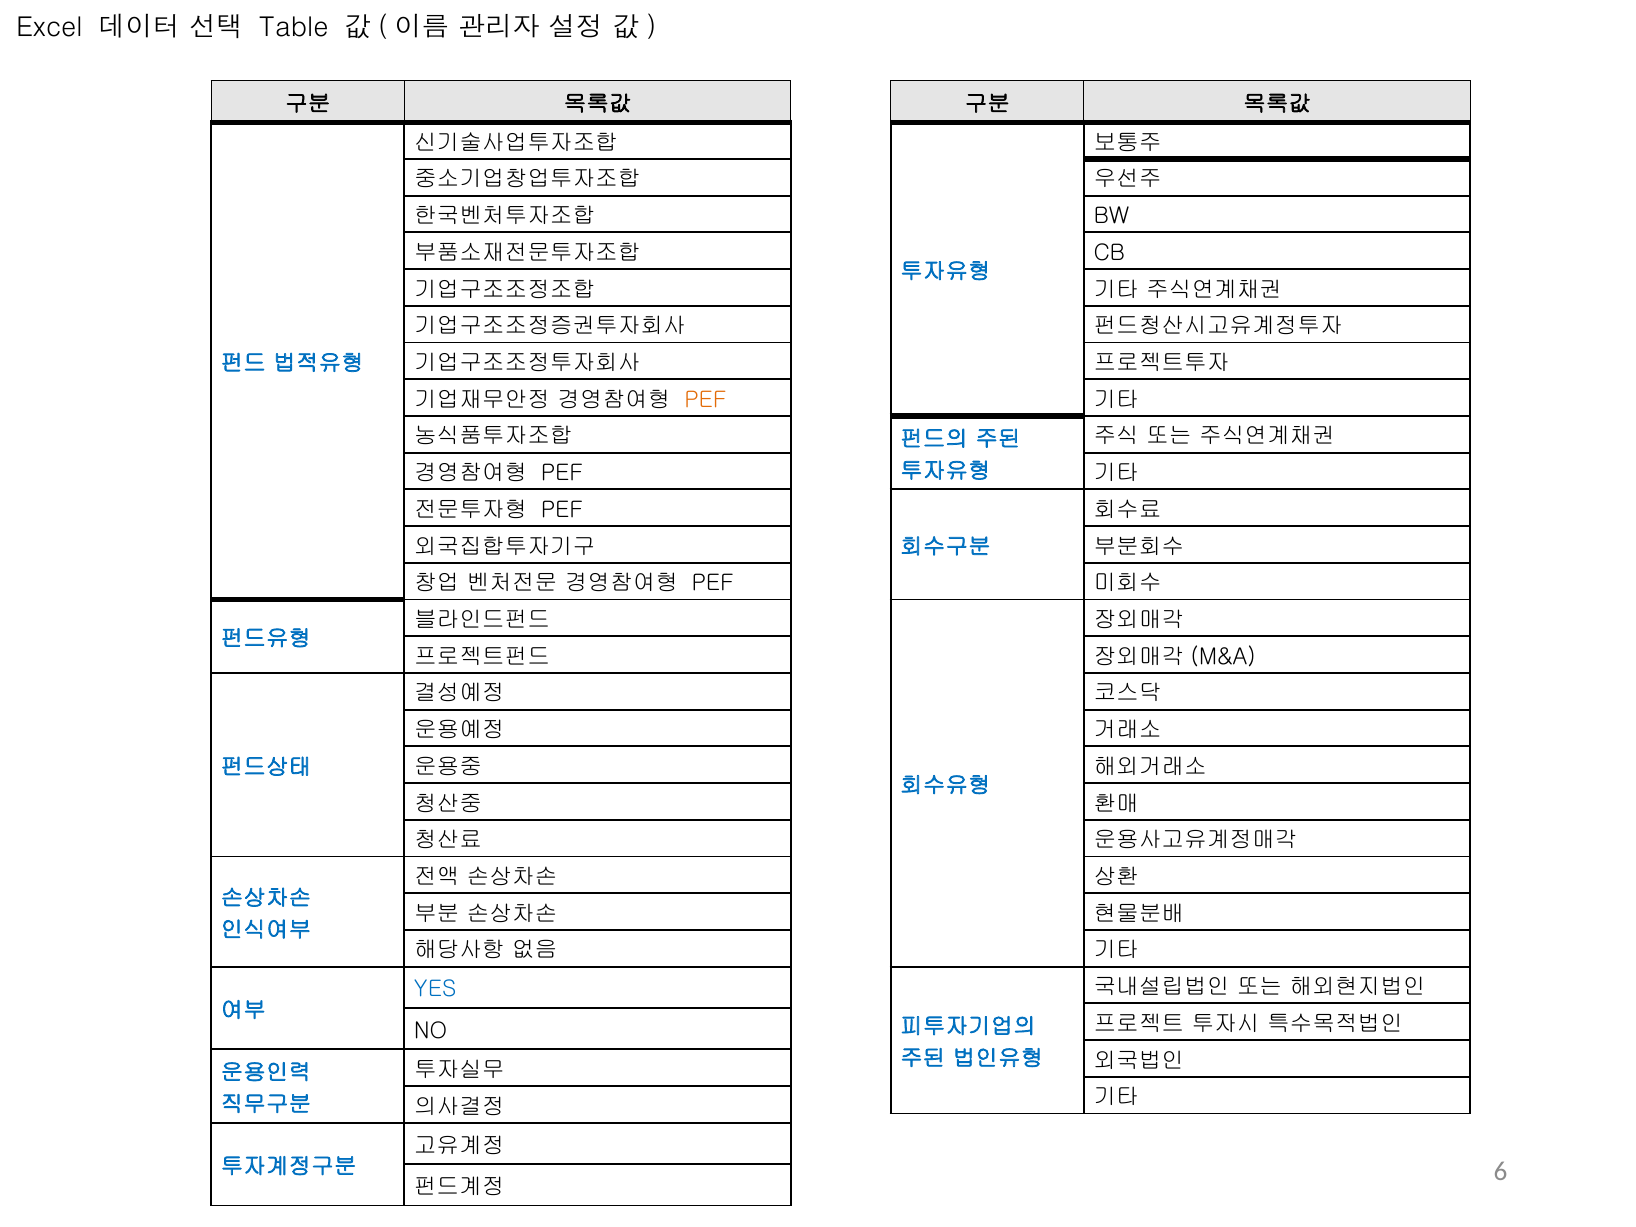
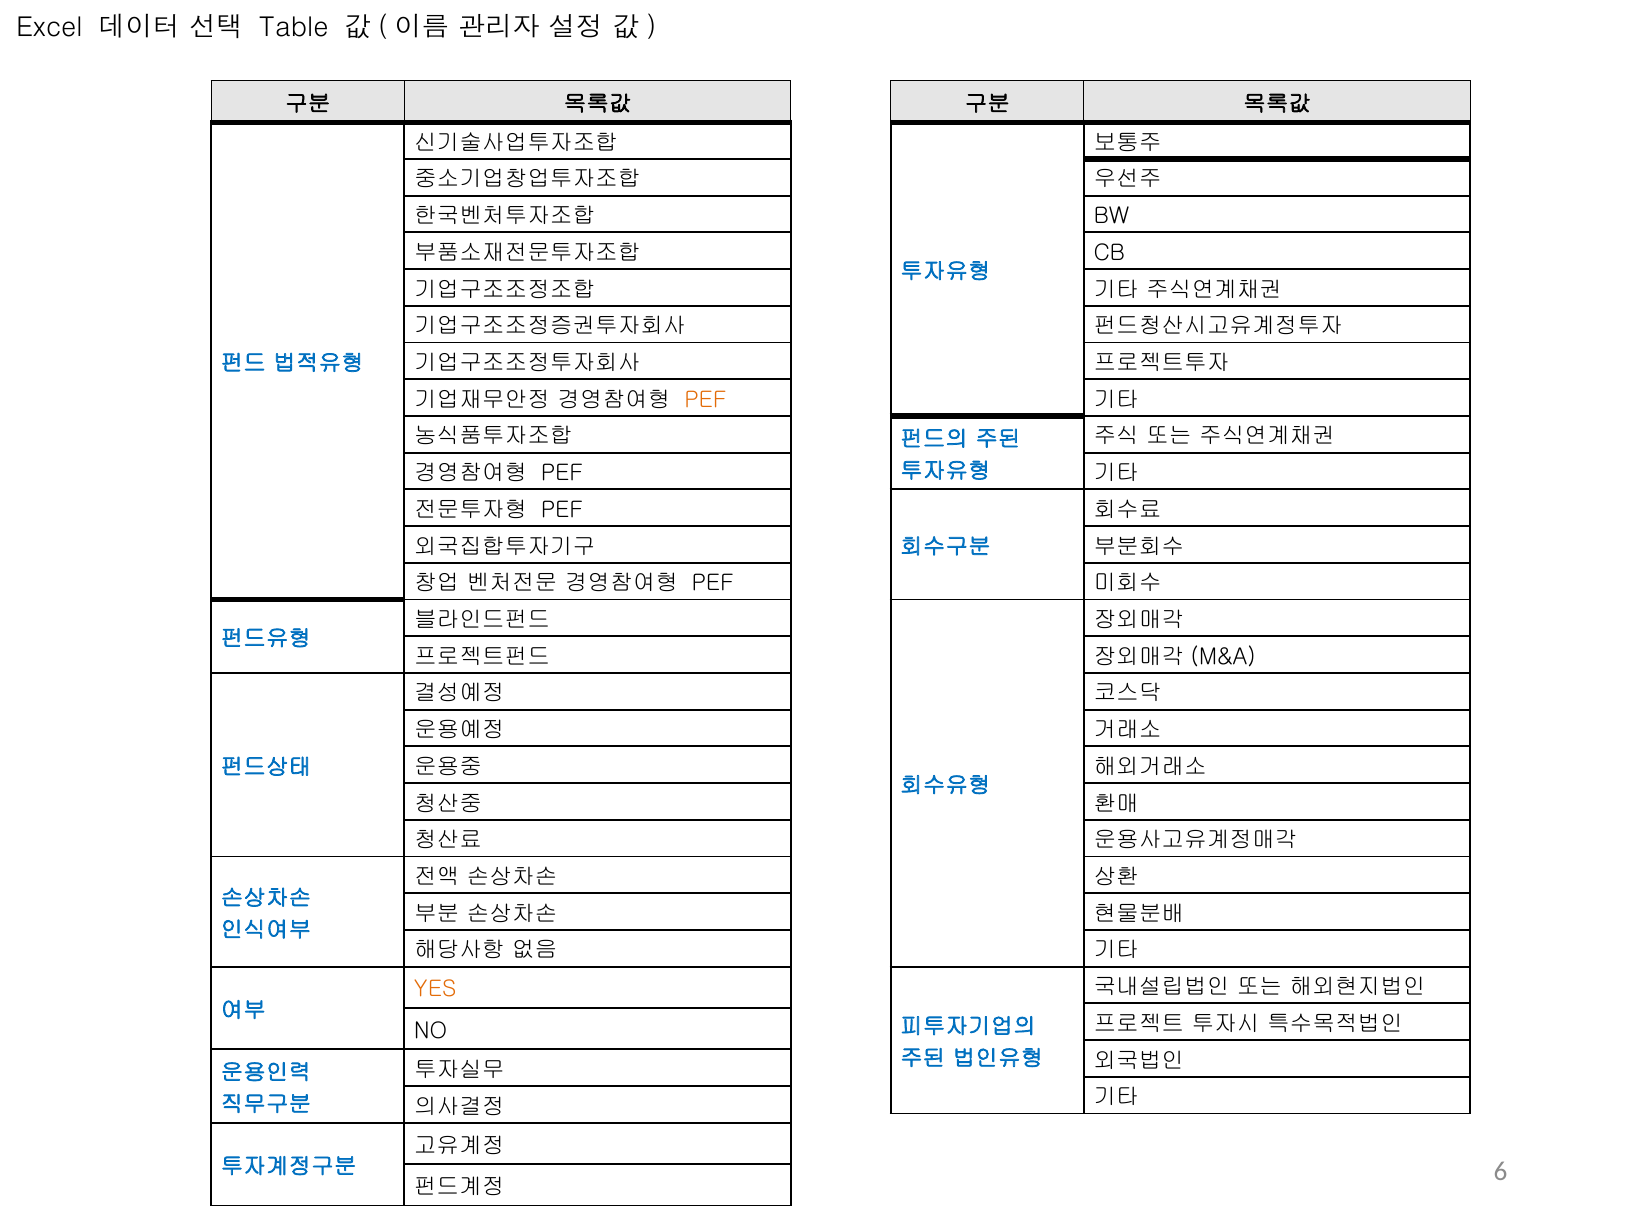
YES colour: blue -> orange
